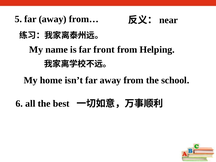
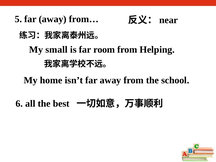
name: name -> small
front: front -> room
